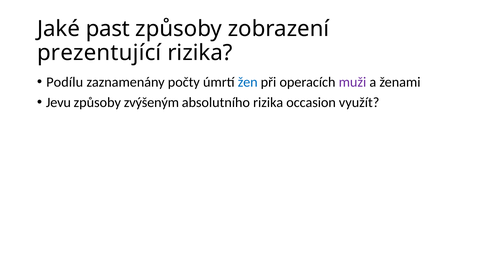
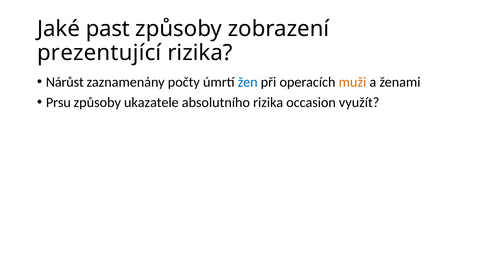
Podílu: Podílu -> Nárůst
muži colour: purple -> orange
Jevu: Jevu -> Prsu
zvýšeným: zvýšeným -> ukazatele
